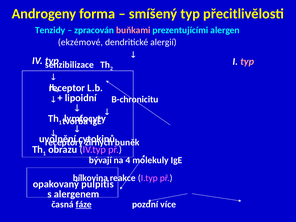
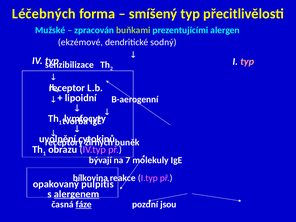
Androgeny: Androgeny -> Léčebných
Tenzidy: Tenzidy -> Mužské
buňkami colour: pink -> light green
alergií: alergií -> sodný
B-chronicitu: B-chronicitu -> B-aerogenní
na 4: 4 -> 7
alergenem underline: none -> present
více: více -> jsou
